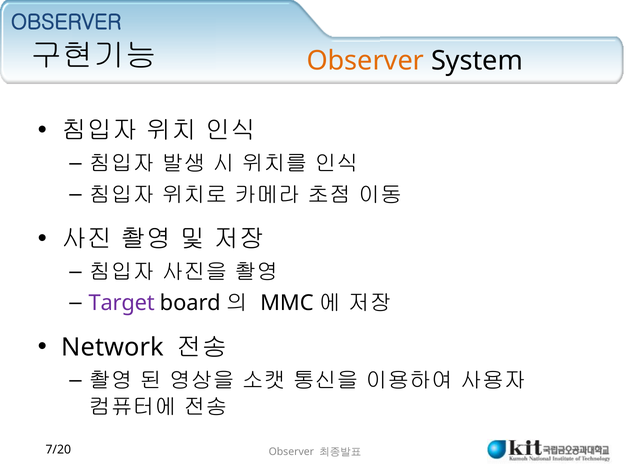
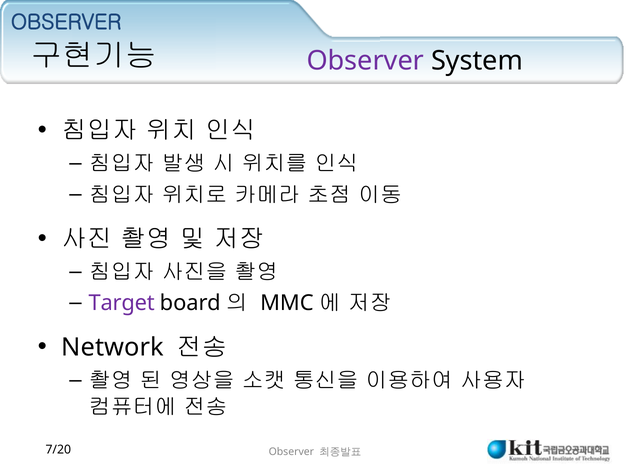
Observer at (365, 61) colour: orange -> purple
